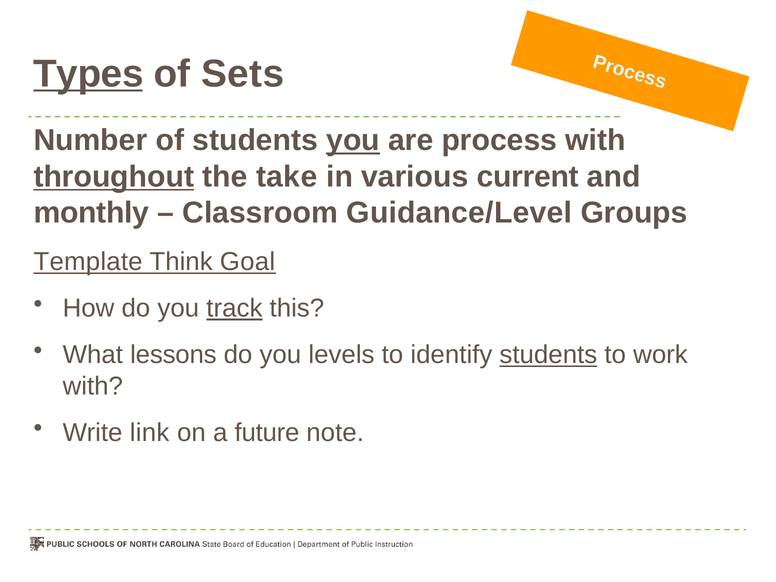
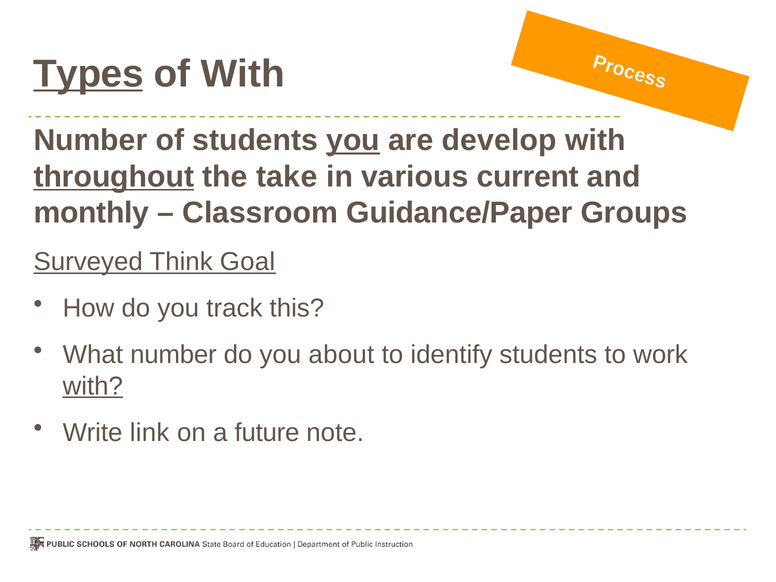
of Sets: Sets -> With
process: process -> develop
Guidance/Level: Guidance/Level -> Guidance/Paper
Template: Template -> Surveyed
track underline: present -> none
What lessons: lessons -> number
levels: levels -> about
students at (548, 355) underline: present -> none
with at (93, 386) underline: none -> present
